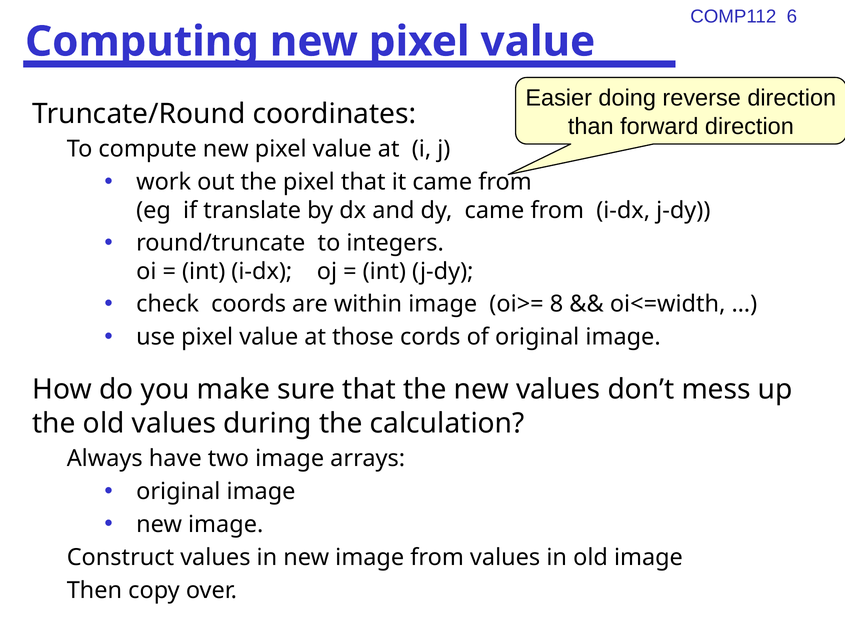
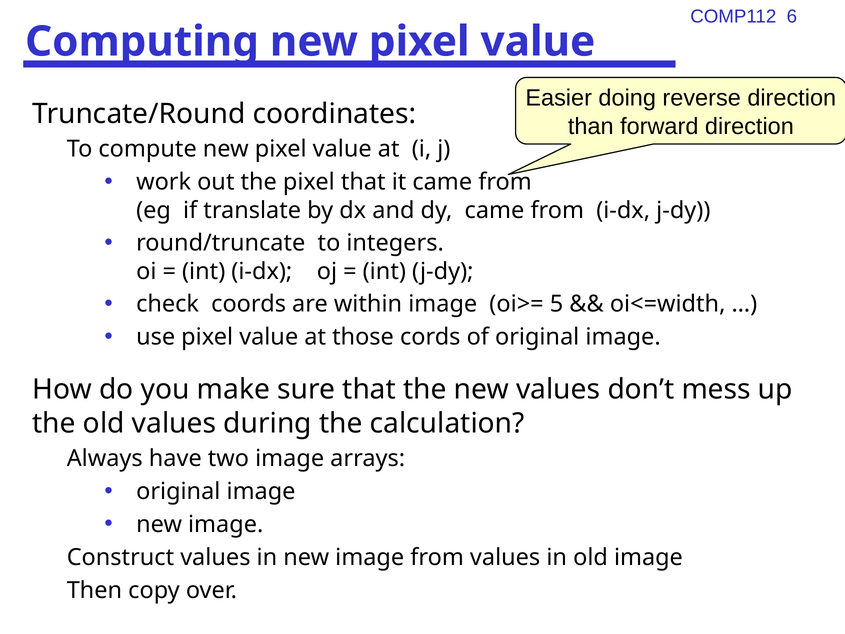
8: 8 -> 5
